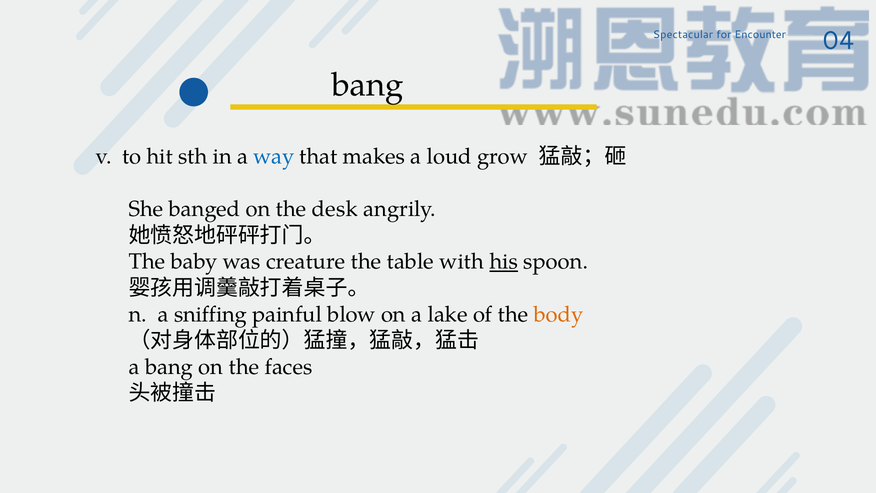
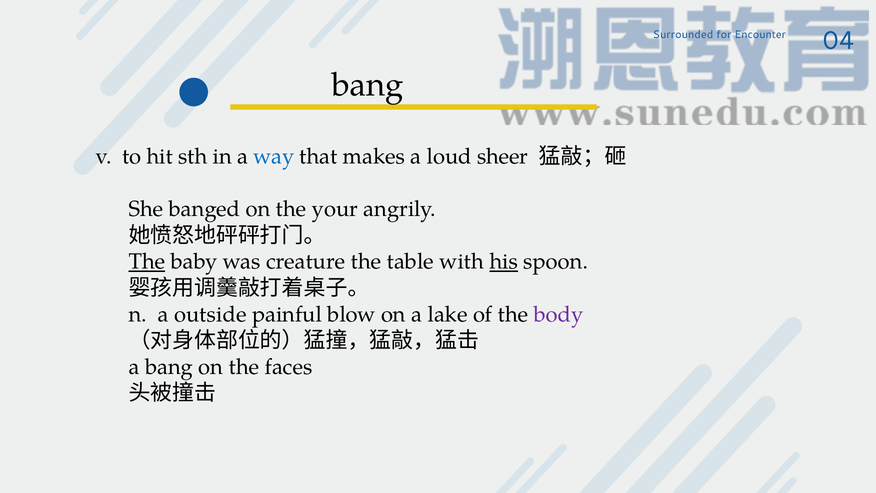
Spectacular: Spectacular -> Surrounded
grow: grow -> sheer
desk: desk -> your
The at (147, 262) underline: none -> present
sniffing: sniffing -> outside
body colour: orange -> purple
